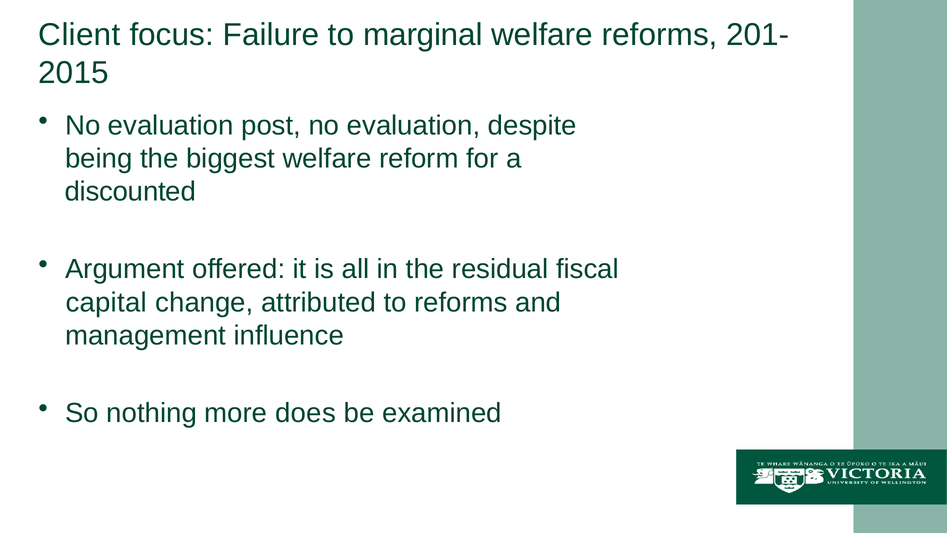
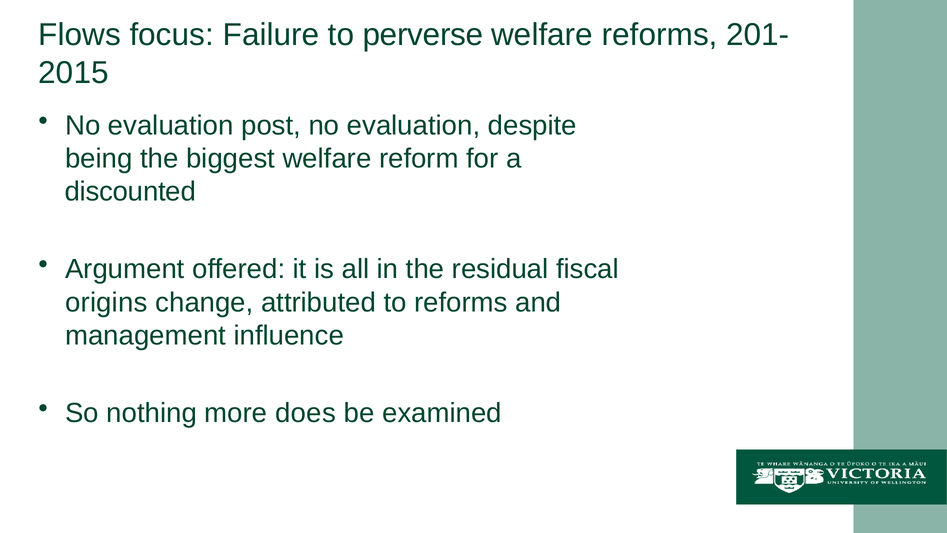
Client: Client -> Flows
marginal: marginal -> perverse
capital: capital -> origins
